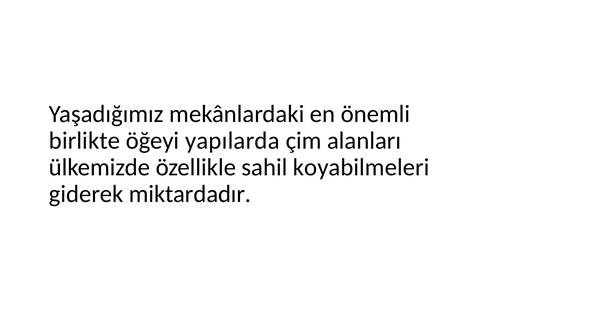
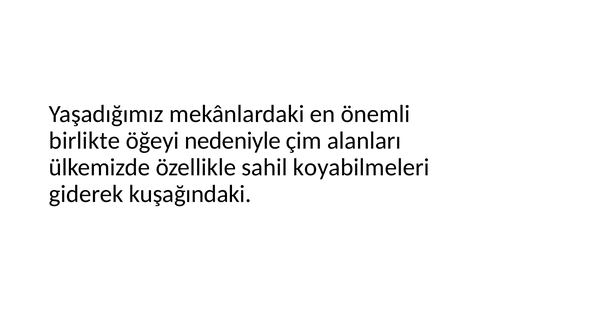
yapılarda: yapılarda -> nedeniyle
miktardadır: miktardadır -> kuşağındaki
